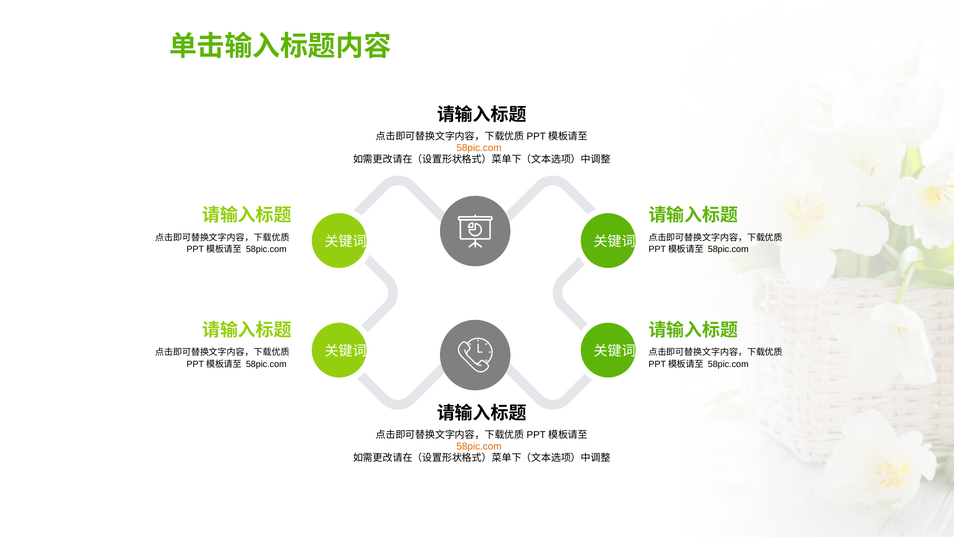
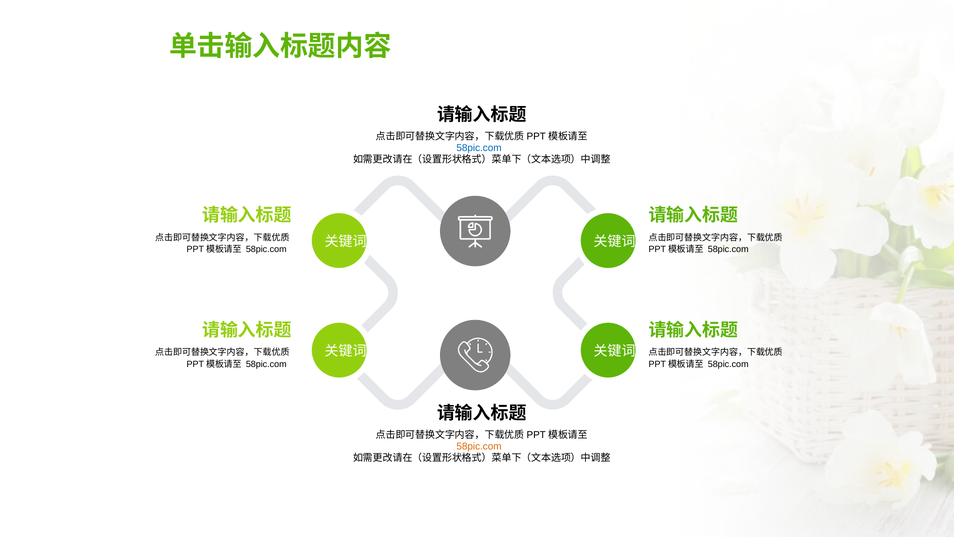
58pic.com at (479, 148) colour: orange -> blue
